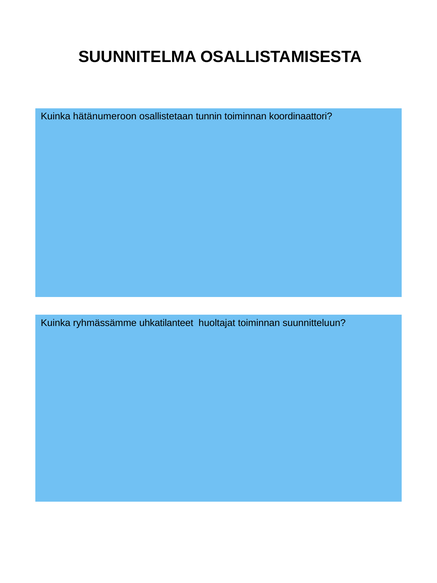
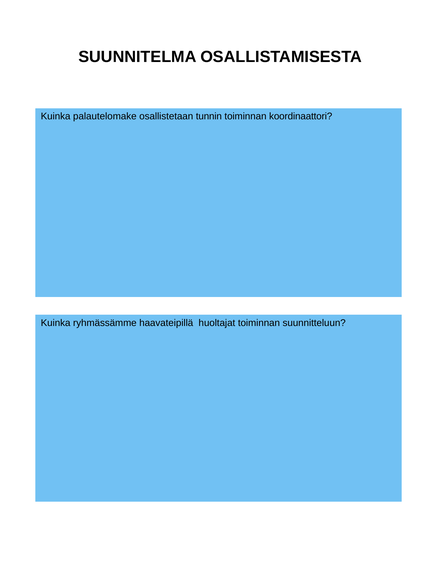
hätänumeroon: hätänumeroon -> palautelomake
uhkatilanteet: uhkatilanteet -> haavateipillä
